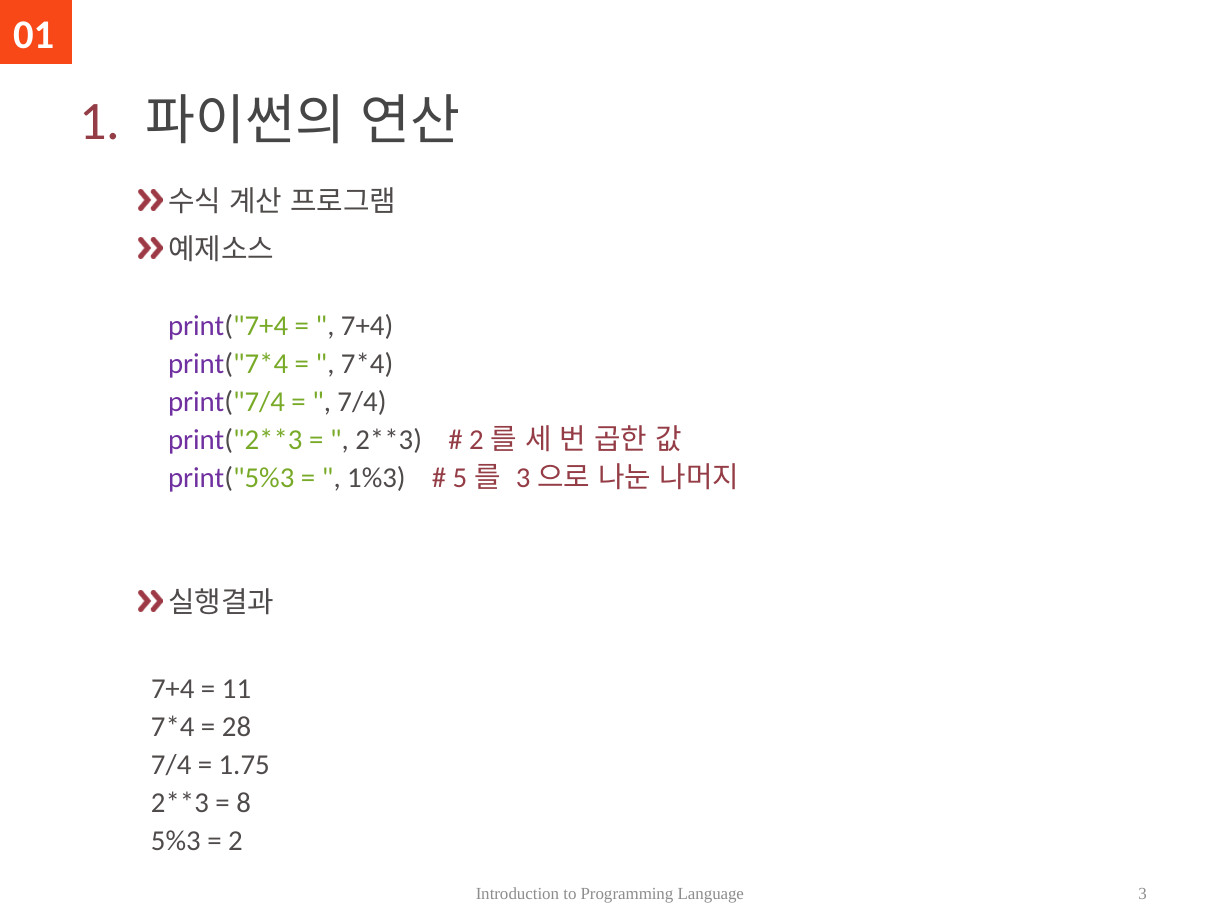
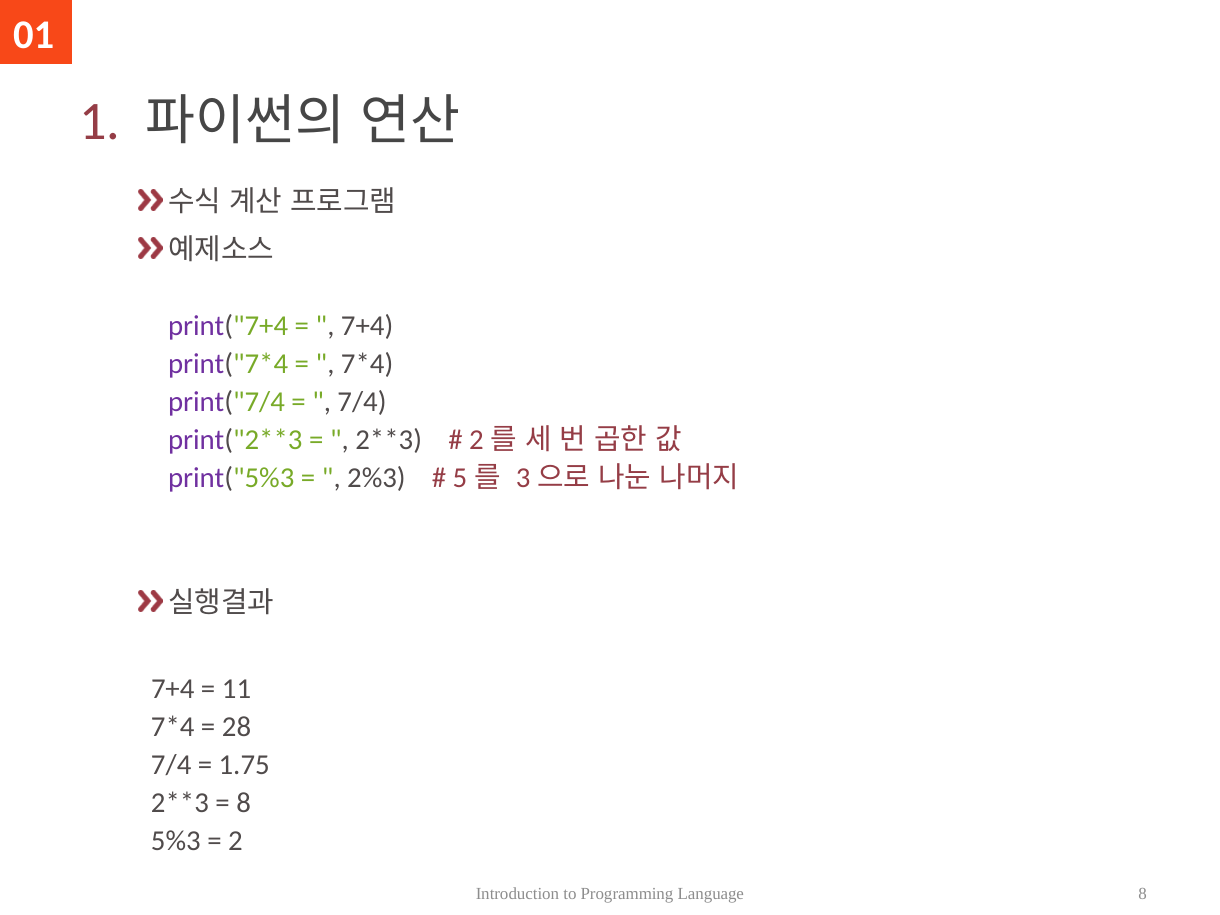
1%3: 1%3 -> 2%3
Language 3: 3 -> 8
